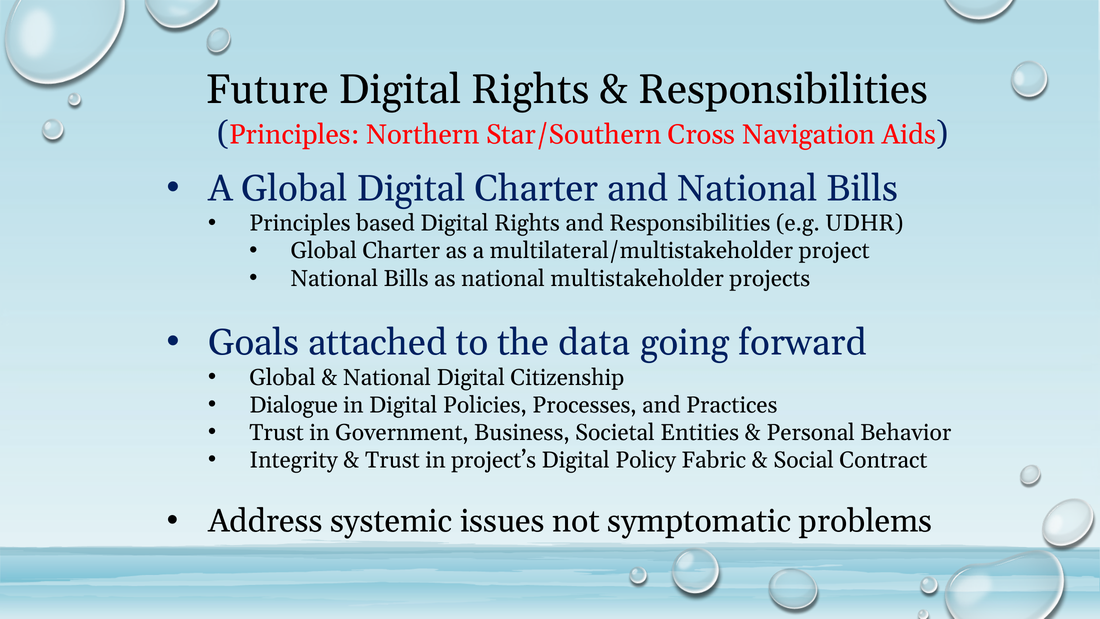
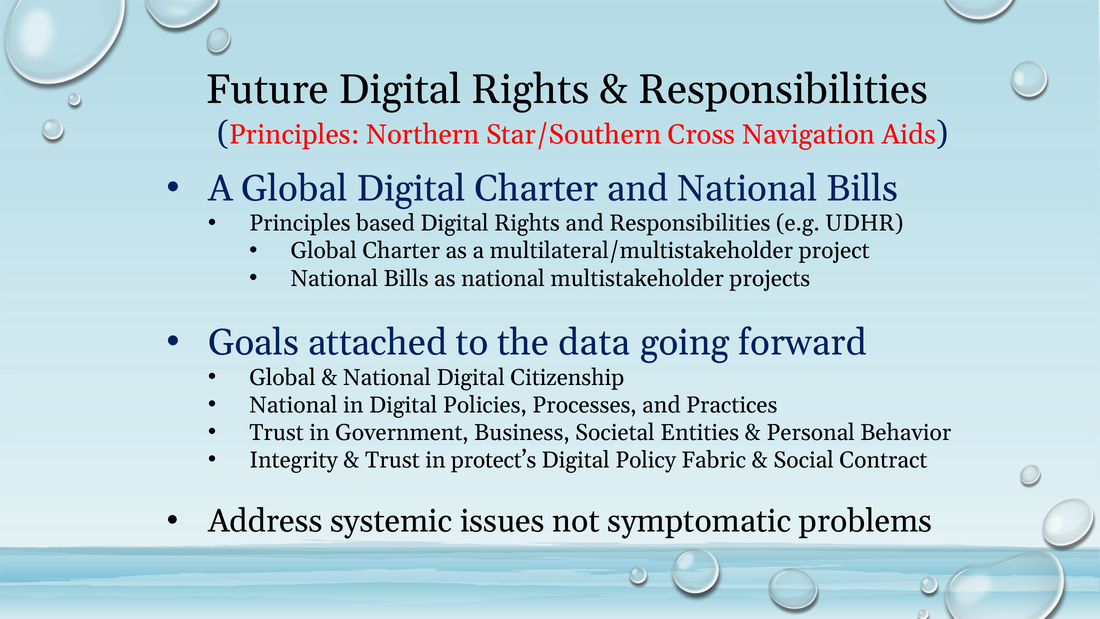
Dialogue at (294, 405): Dialogue -> National
project’s: project’s -> protect’s
